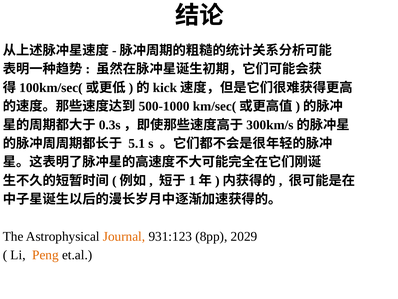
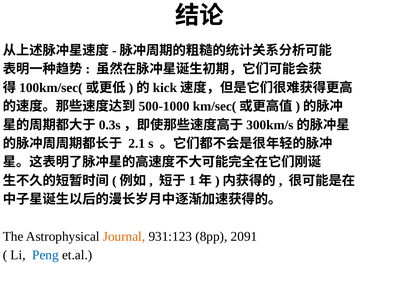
5.1: 5.1 -> 2.1
2029: 2029 -> 2091
Peng colour: orange -> blue
